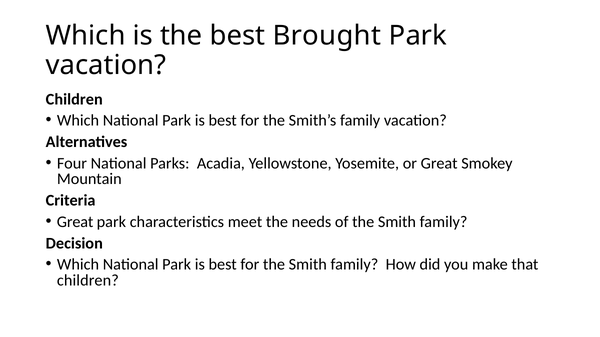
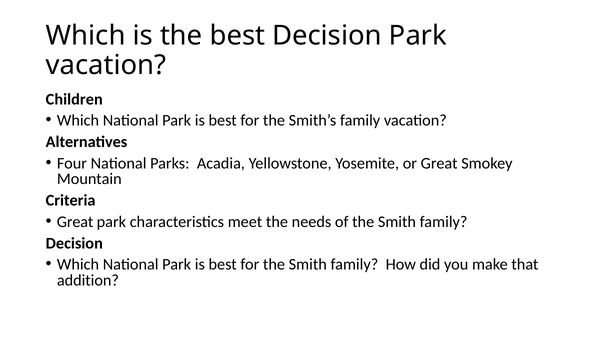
best Brought: Brought -> Decision
children at (88, 281): children -> addition
